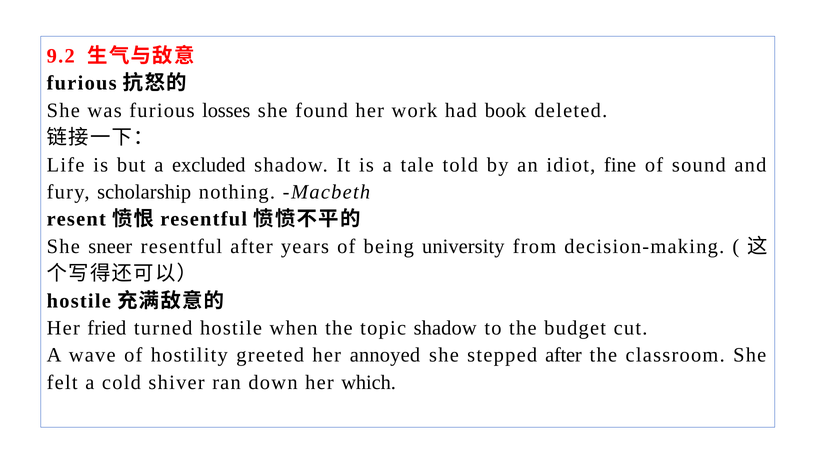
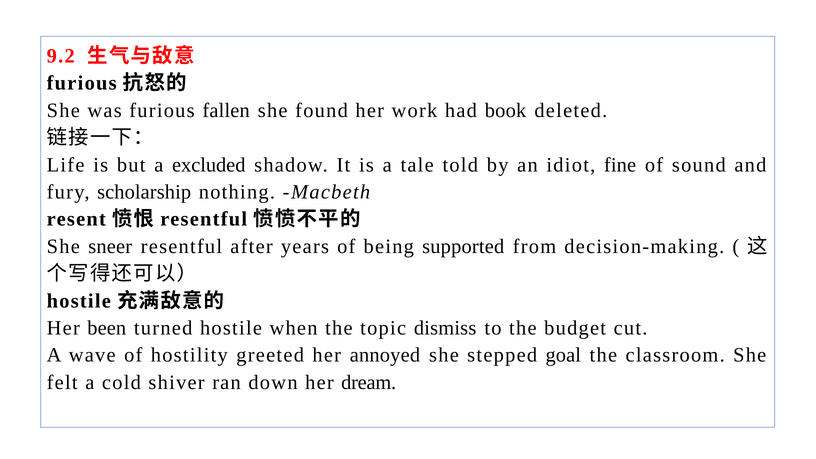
losses: losses -> fallen
university: university -> supported
fried: fried -> been
topic shadow: shadow -> dismiss
stepped after: after -> goal
which: which -> dream
